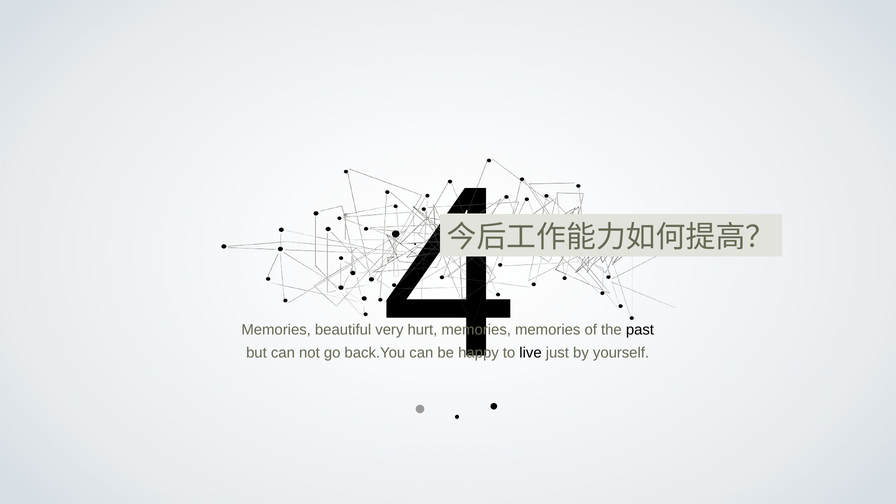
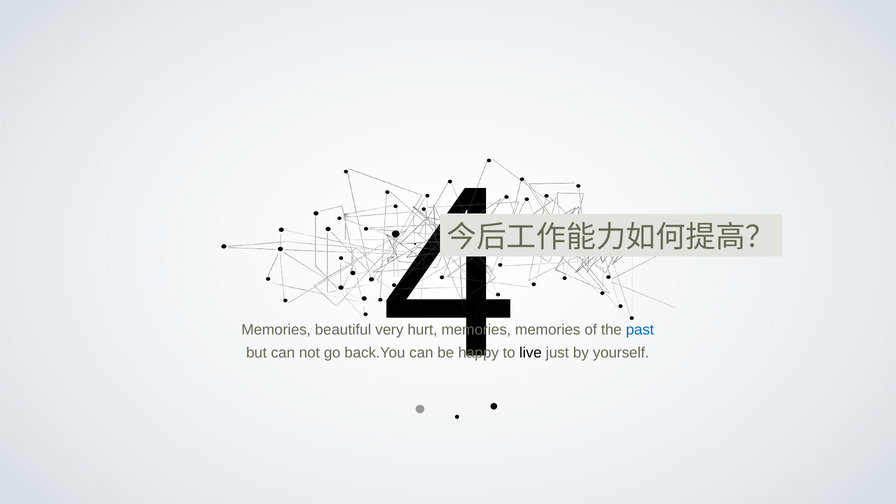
past colour: black -> blue
